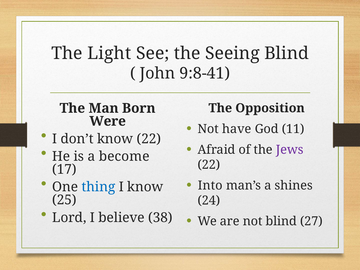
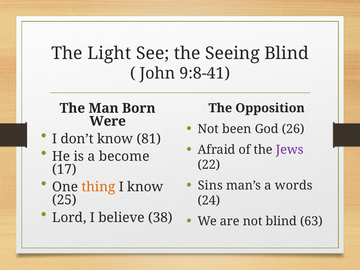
have: have -> been
11: 11 -> 26
know 22: 22 -> 81
thing colour: blue -> orange
Into: Into -> Sins
shines: shines -> words
27: 27 -> 63
